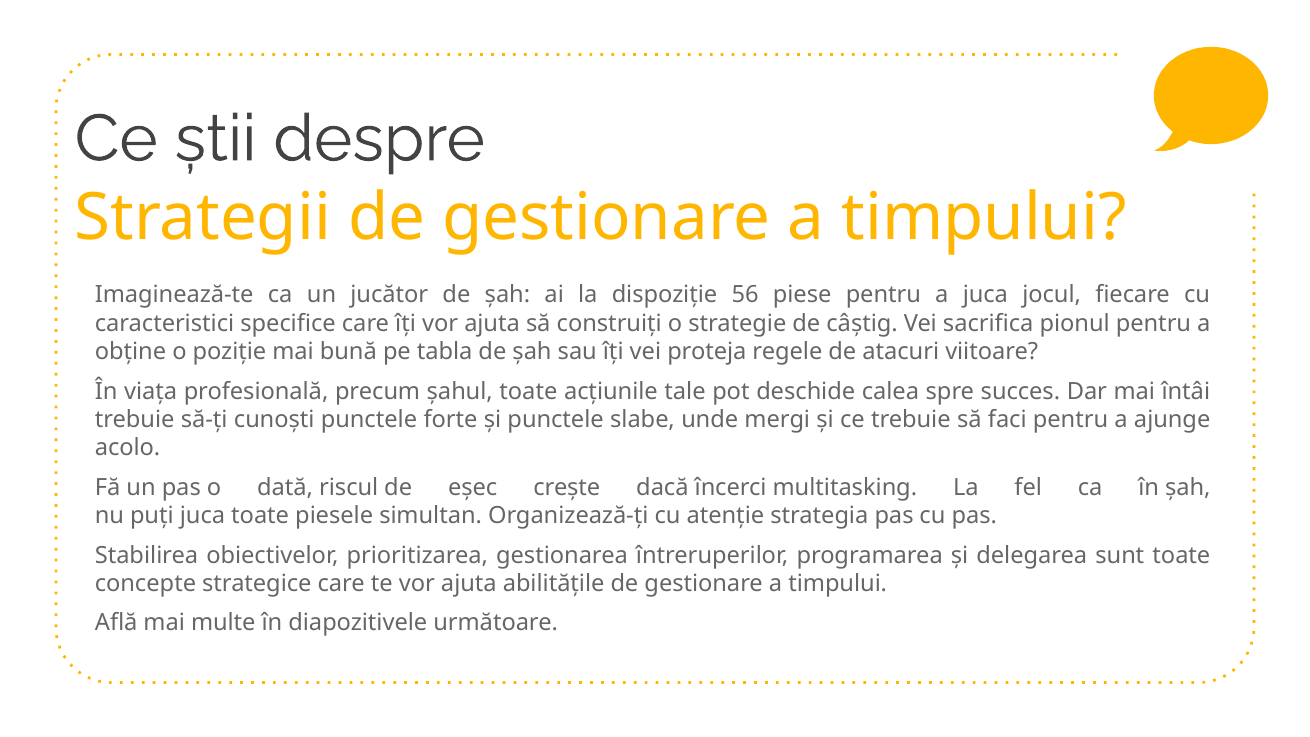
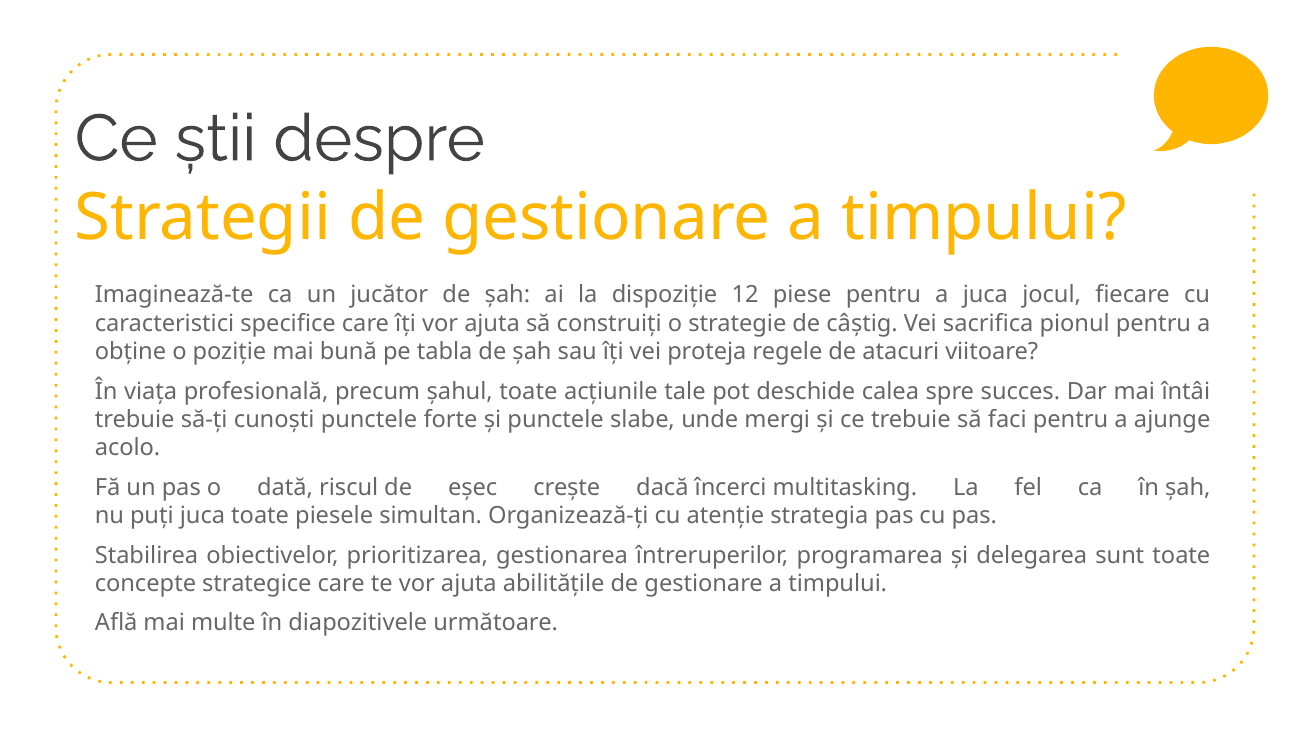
56: 56 -> 12
